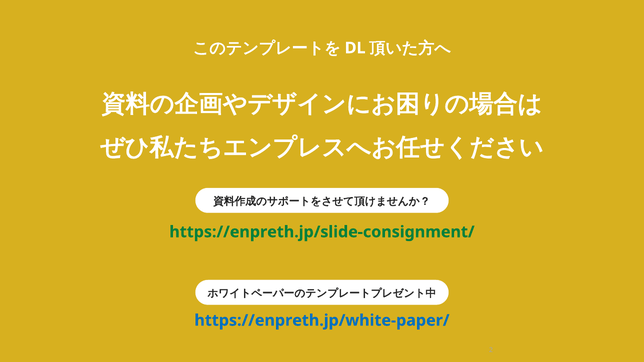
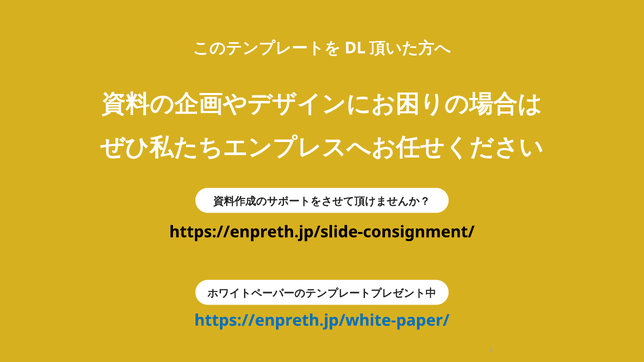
https://enpreth.jp/slide-consignment/ colour: green -> black
